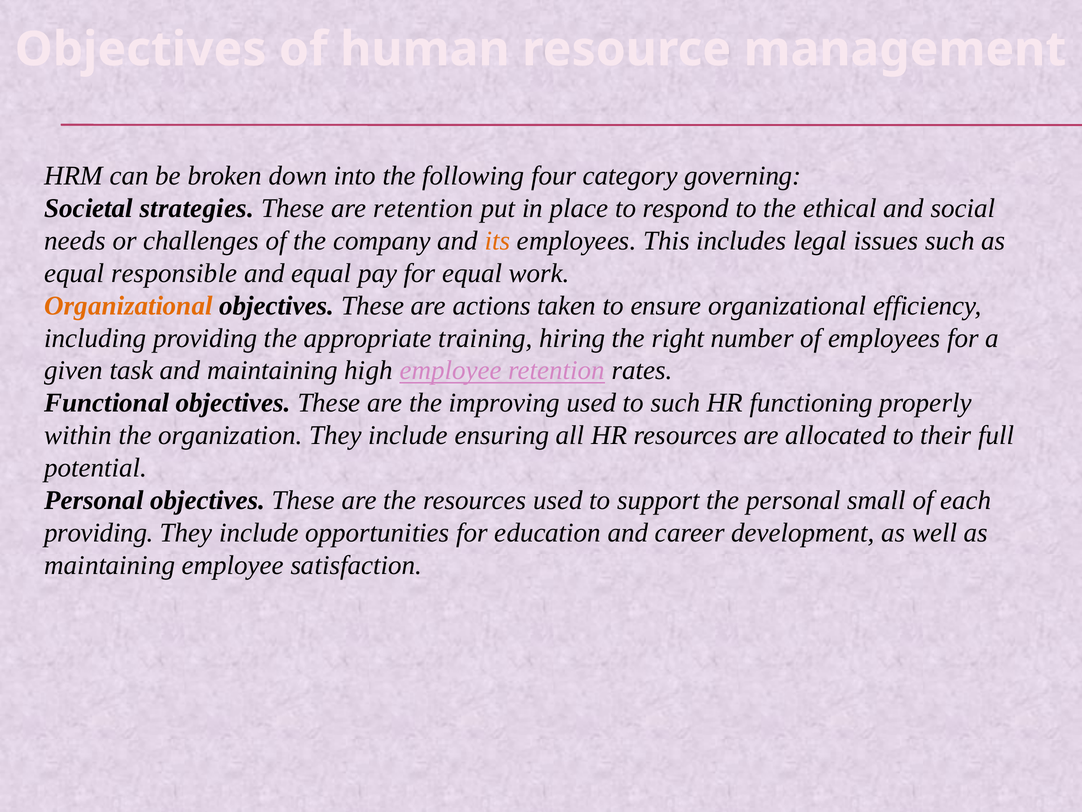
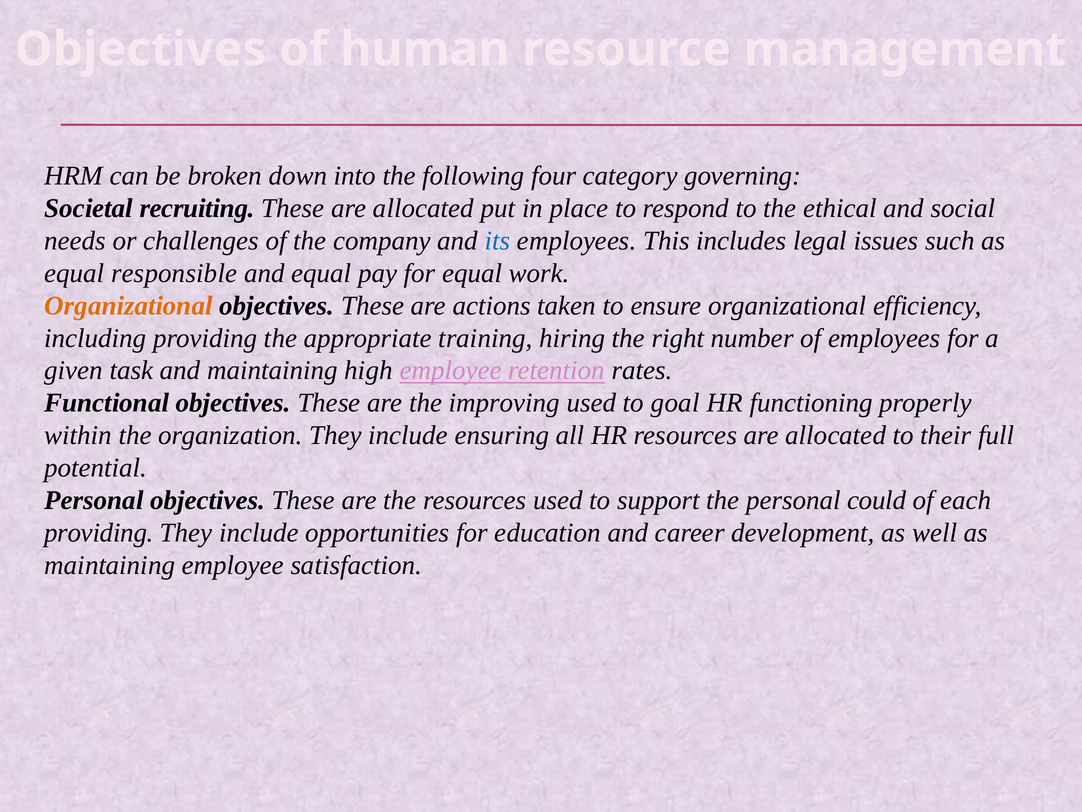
strategies: strategies -> recruiting
These are retention: retention -> allocated
its colour: orange -> blue
to such: such -> goal
small: small -> could
